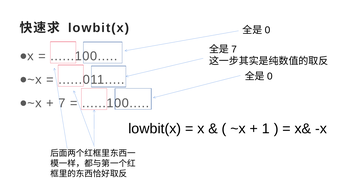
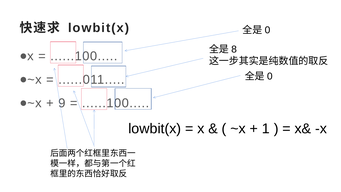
7 at (234, 49): 7 -> 8
7 at (62, 103): 7 -> 9
